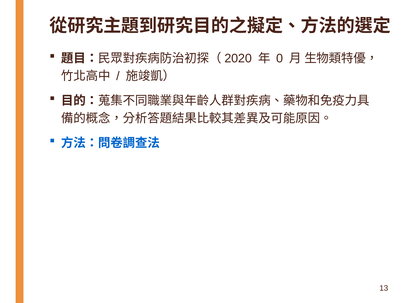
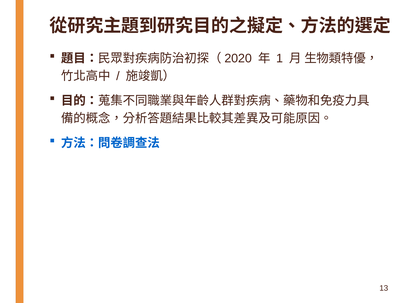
0: 0 -> 1
